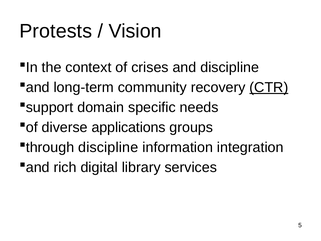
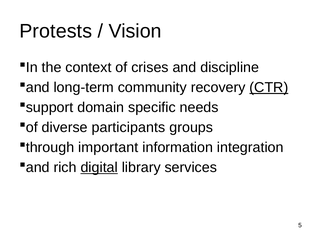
applications: applications -> participants
discipline at (108, 147): discipline -> important
digital underline: none -> present
